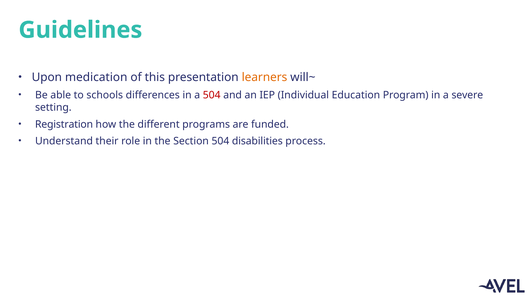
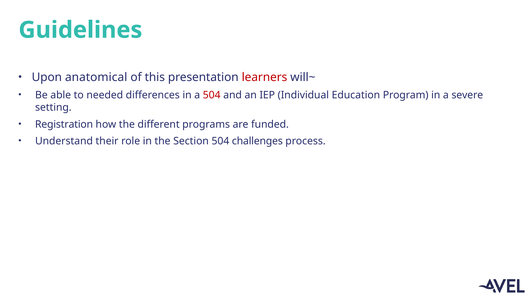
medication: medication -> anatomical
learners colour: orange -> red
schools: schools -> needed
disabilities: disabilities -> challenges
